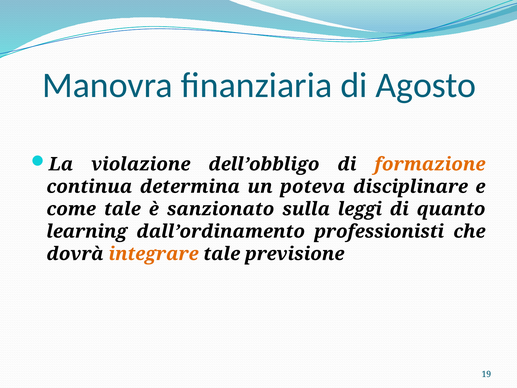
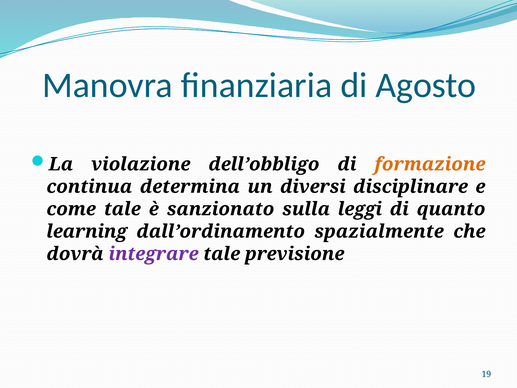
poteva: poteva -> diversi
professionisti: professionisti -> spazialmente
integrare colour: orange -> purple
